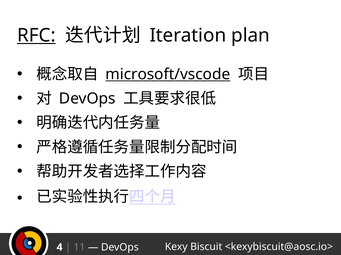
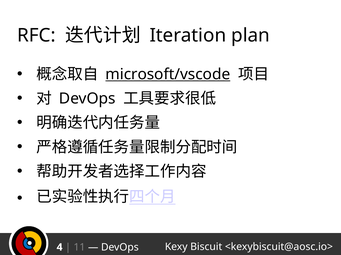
RFC underline: present -> none
